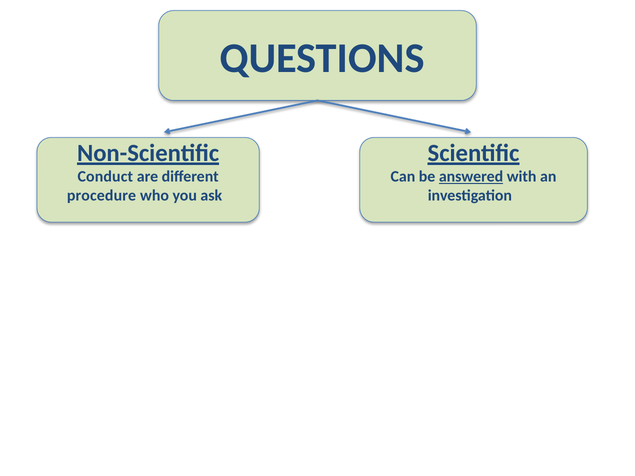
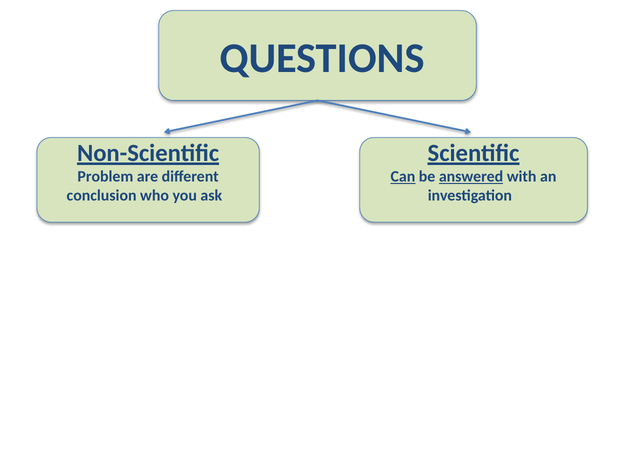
Conduct: Conduct -> Problem
Can underline: none -> present
procedure: procedure -> conclusion
